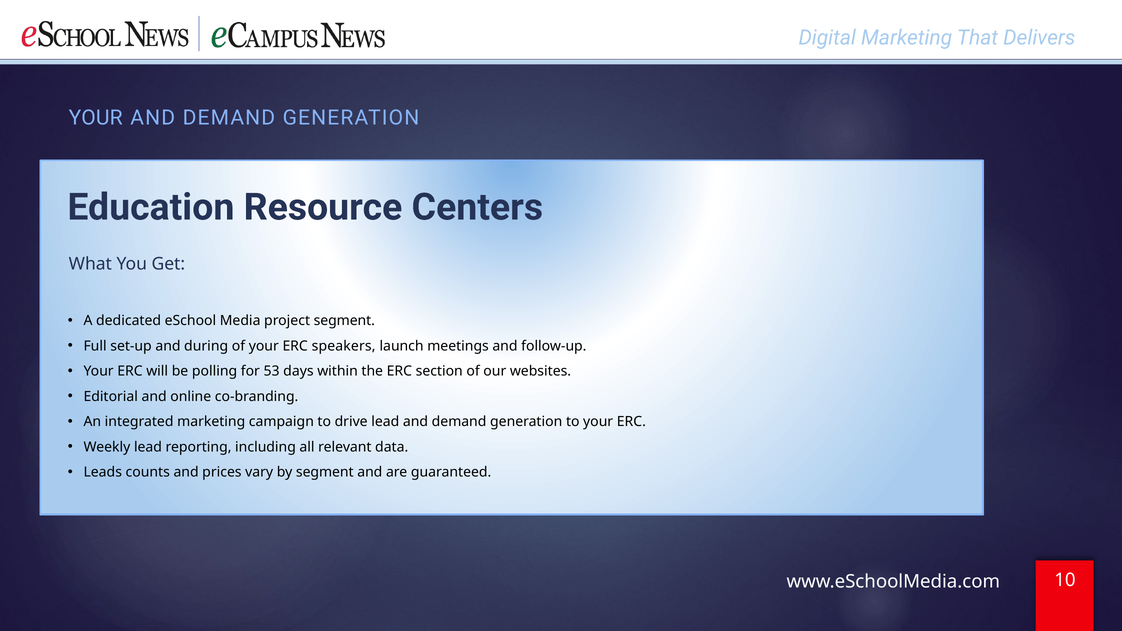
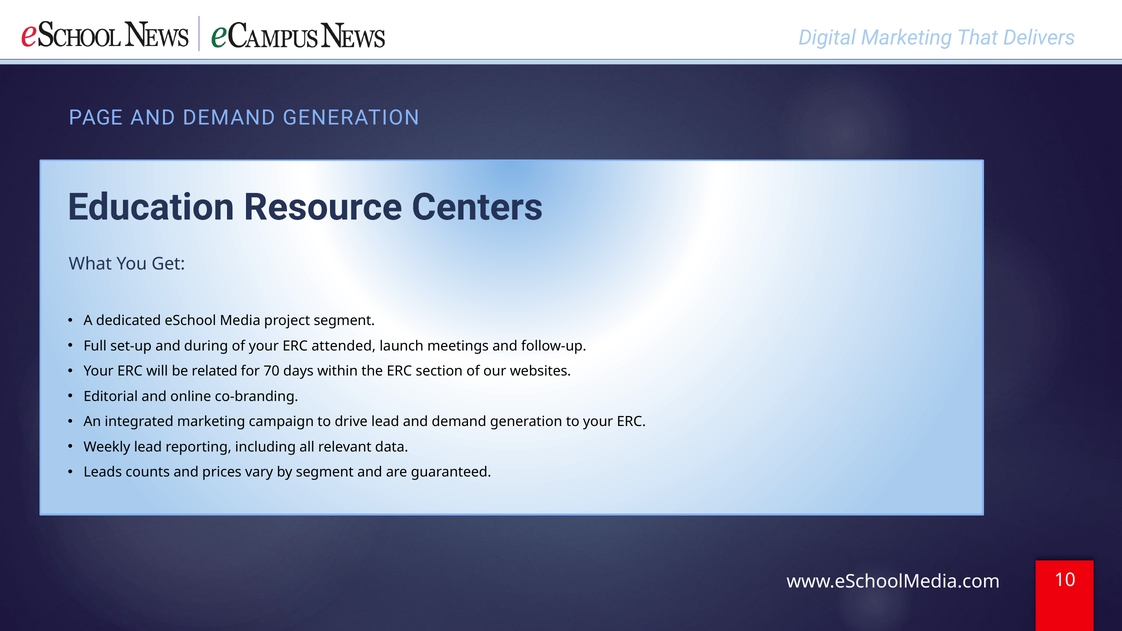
YOUR at (96, 118): YOUR -> PAGE
speakers: speakers -> attended
polling: polling -> related
53: 53 -> 70
